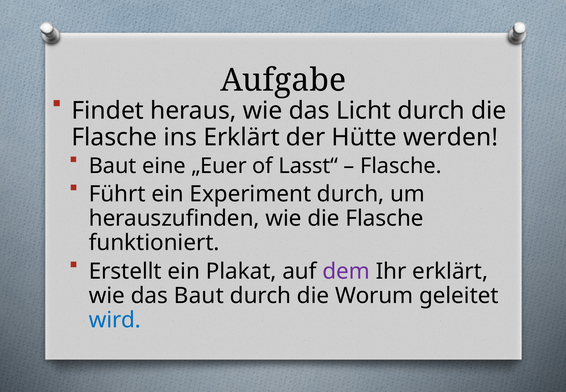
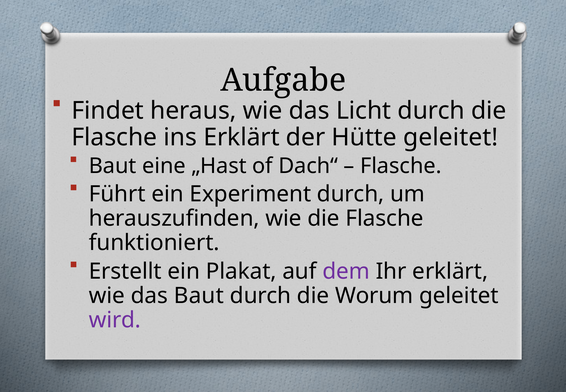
Hütte werden: werden -> geleitet
„Euer: „Euer -> „Hast
Lasst“: Lasst“ -> Dach“
wird colour: blue -> purple
